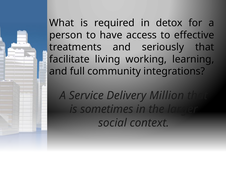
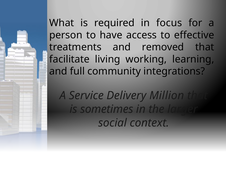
detox: detox -> focus
seriously: seriously -> removed
